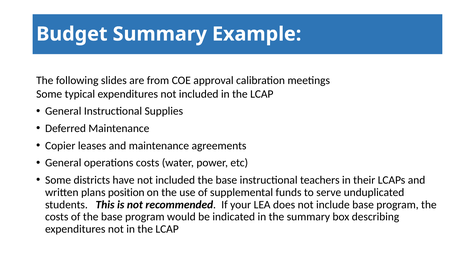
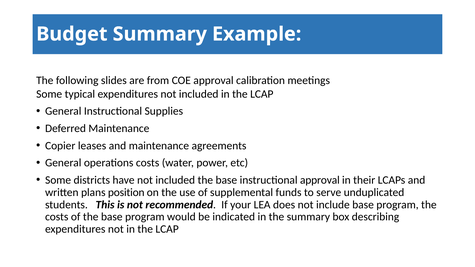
instructional teachers: teachers -> approval
